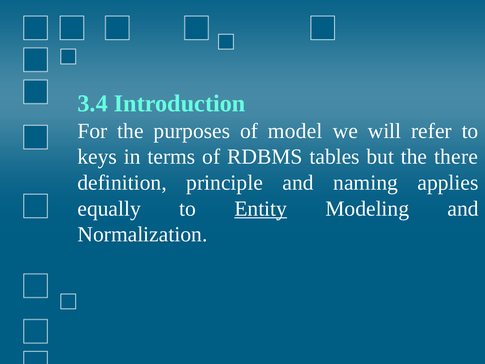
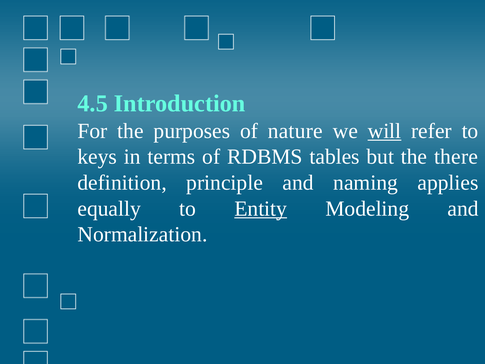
3.4: 3.4 -> 4.5
model: model -> nature
will underline: none -> present
